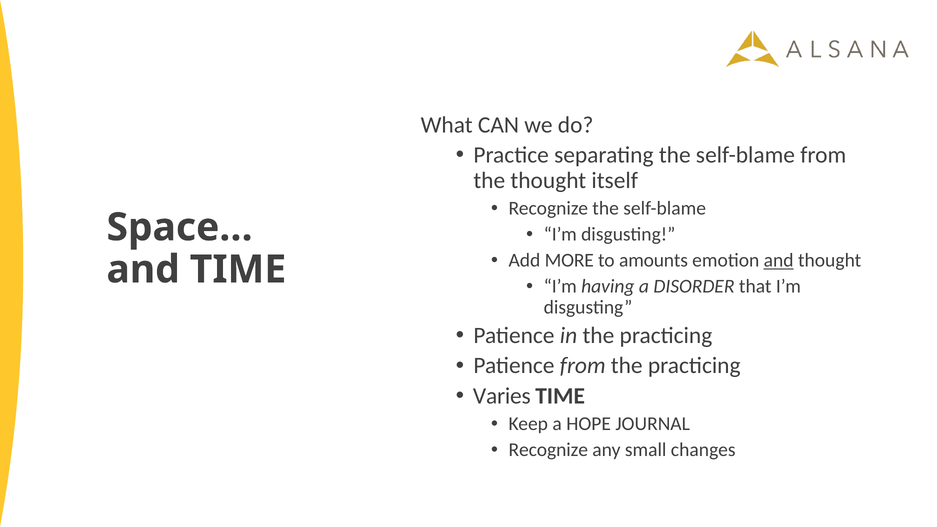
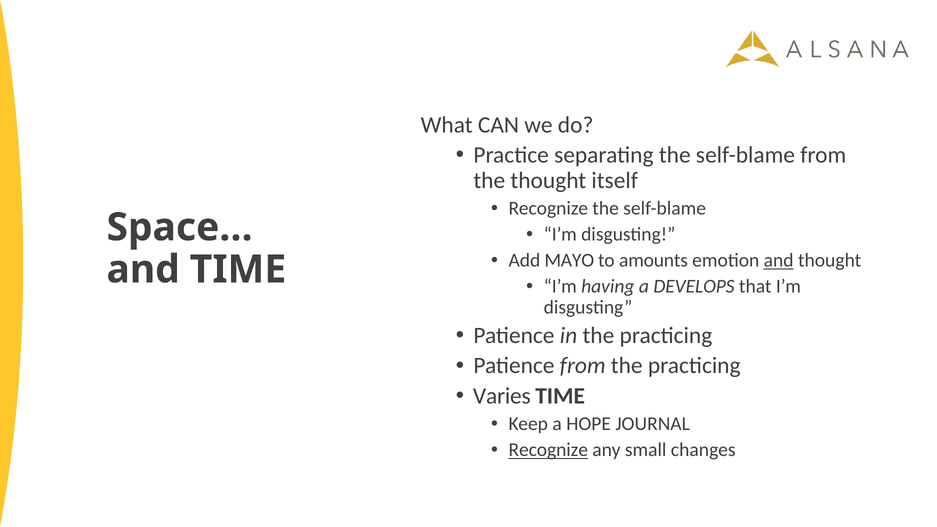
MORE: MORE -> MAYO
DISORDER: DISORDER -> DEVELOPS
Recognize at (548, 450) underline: none -> present
